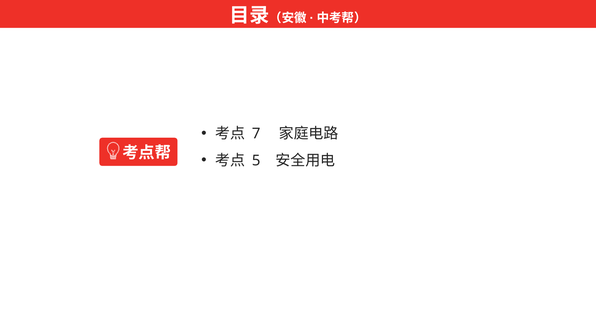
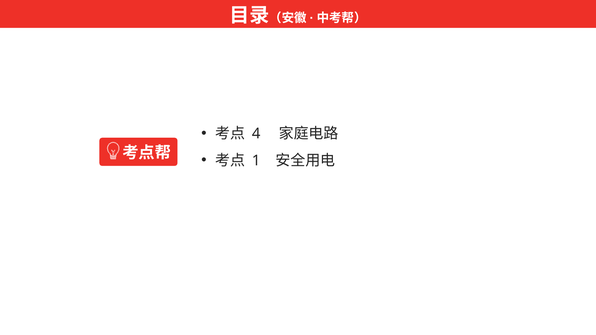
7: 7 -> 4
5: 5 -> 1
